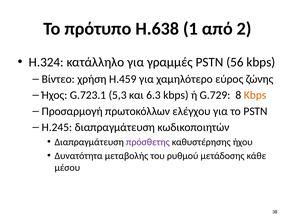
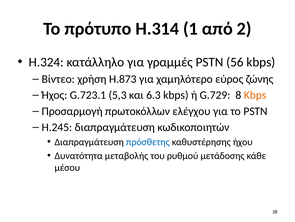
H.638: H.638 -> H.314
H.459: H.459 -> H.873
πρόσθετης colour: purple -> blue
